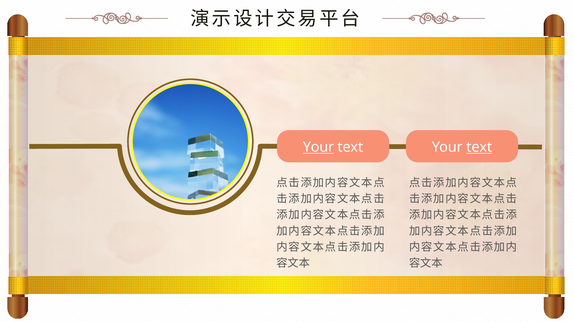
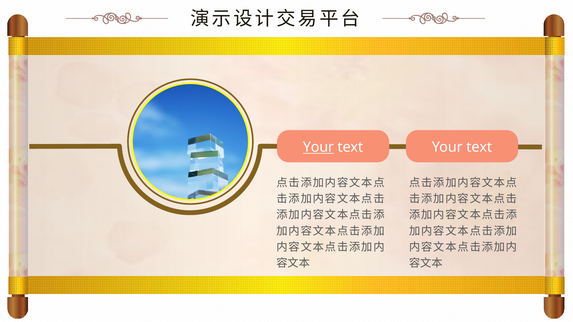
text at (479, 147) underline: present -> none
